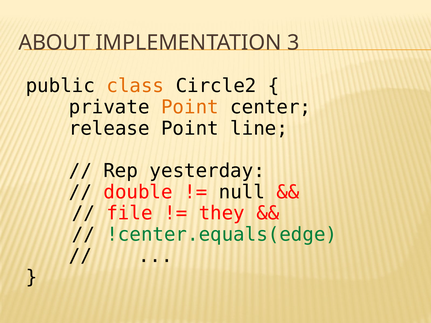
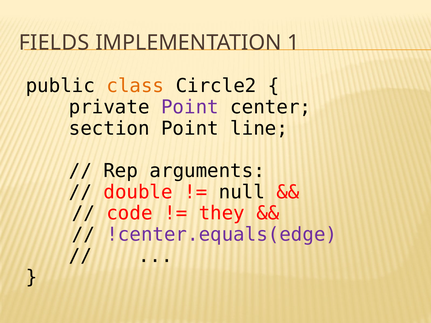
ABOUT: ABOUT -> FIELDS
3: 3 -> 1
Point at (190, 107) colour: orange -> purple
release: release -> section
yesterday: yesterday -> arguments
file: file -> code
!center.equals(edge colour: green -> purple
